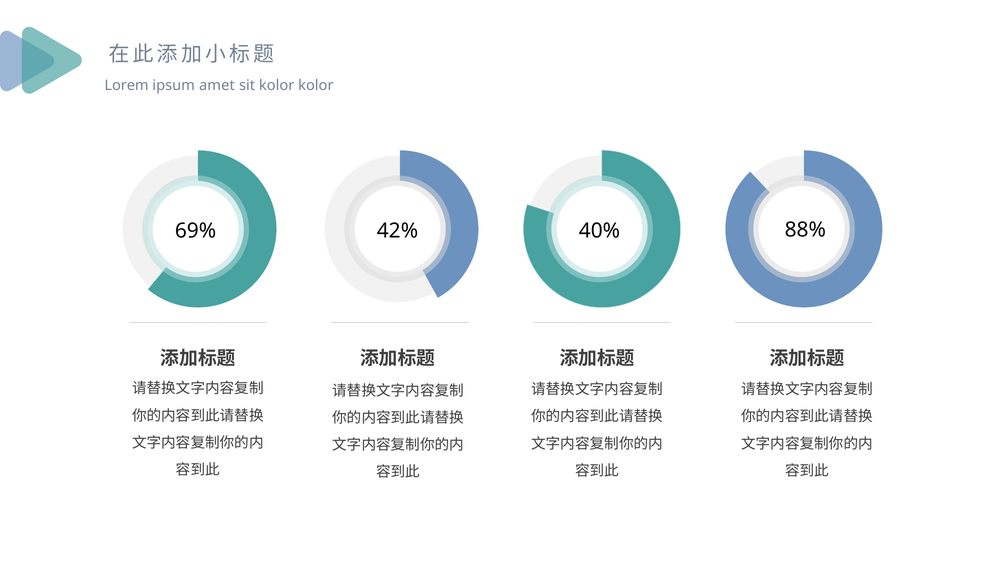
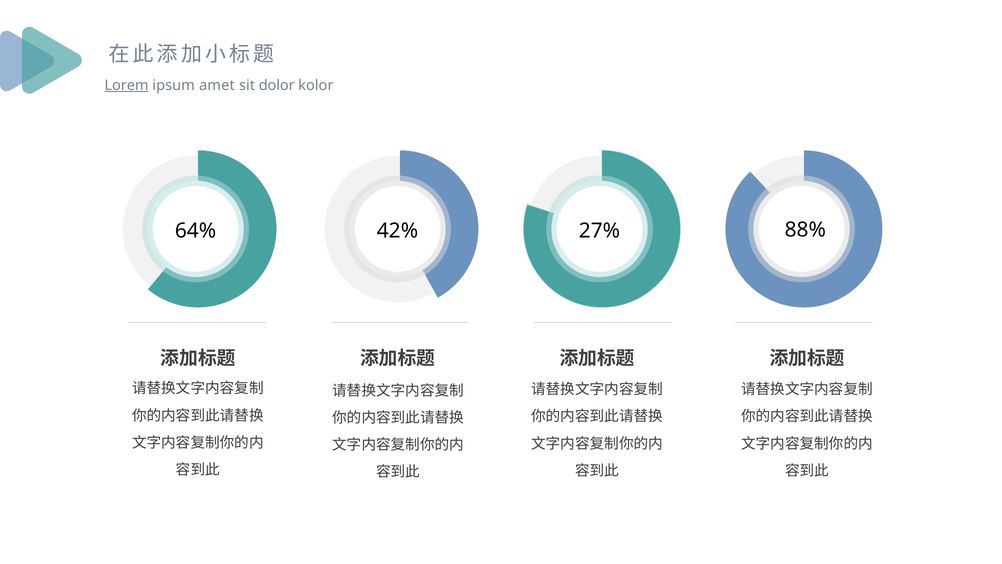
Lorem underline: none -> present
sit kolor: kolor -> dolor
69%: 69% -> 64%
40%: 40% -> 27%
